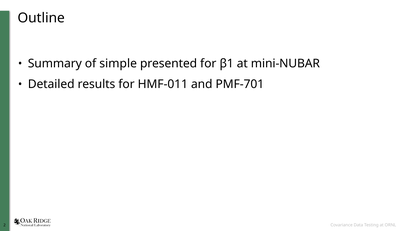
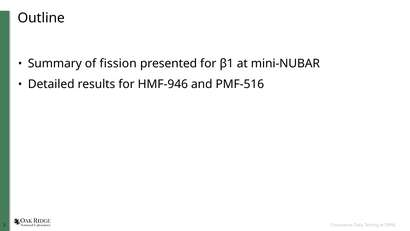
simple: simple -> fission
HMF-011: HMF-011 -> HMF-946
PMF-701: PMF-701 -> PMF-516
